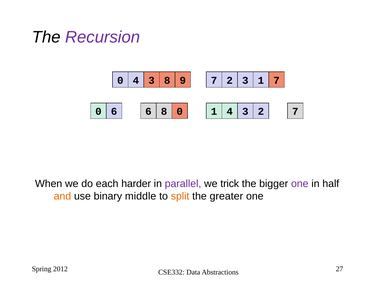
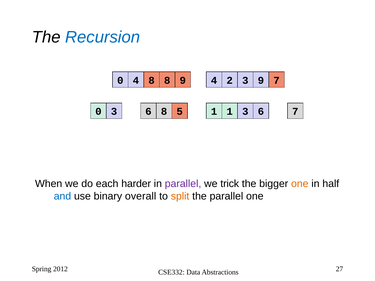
Recursion colour: purple -> blue
0 4 3: 3 -> 8
9 7: 7 -> 4
3 1: 1 -> 9
0 6: 6 -> 3
8 0: 0 -> 5
1 4: 4 -> 1
3 2: 2 -> 6
one at (300, 184) colour: purple -> orange
and colour: orange -> blue
middle: middle -> overall
the greater: greater -> parallel
